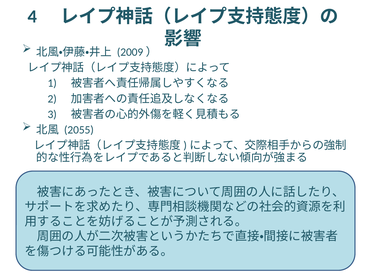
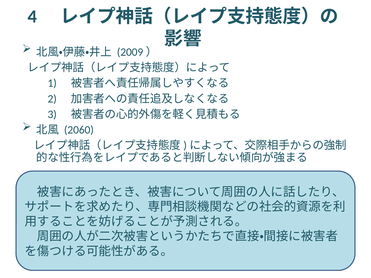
2055: 2055 -> 2060
